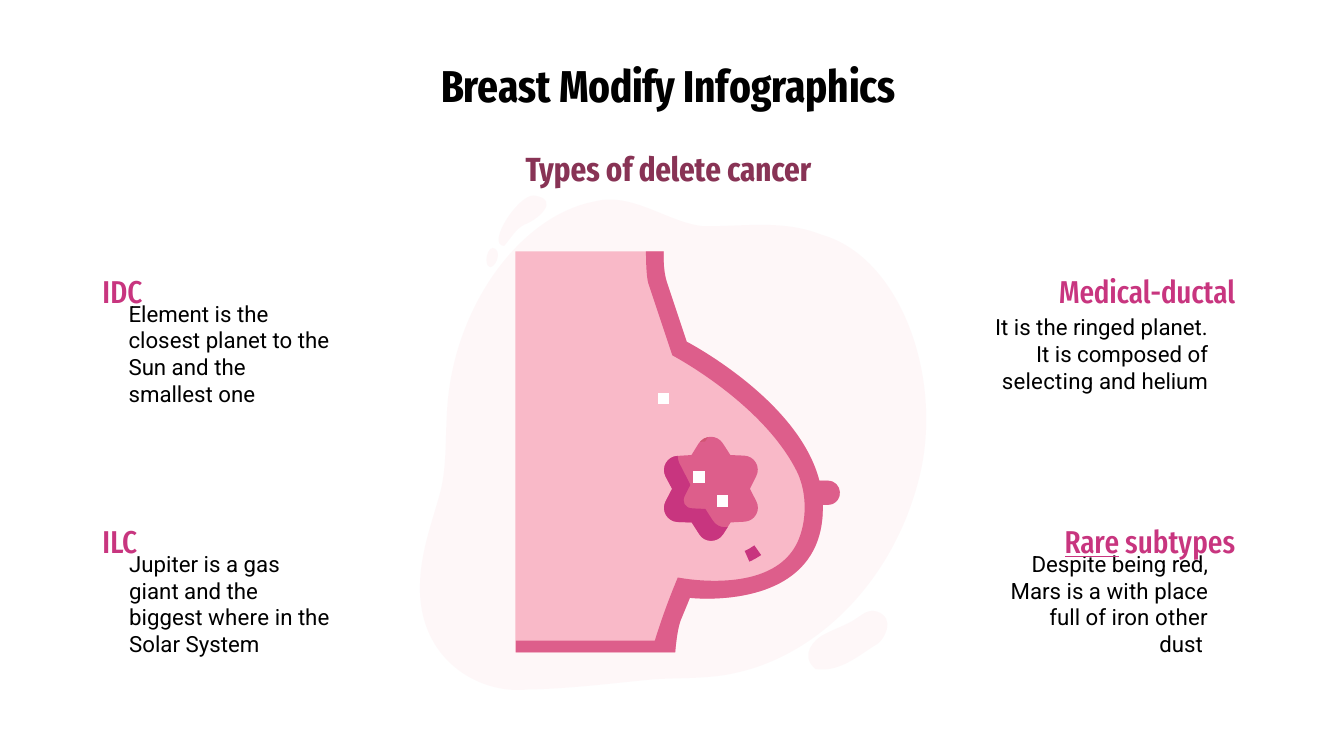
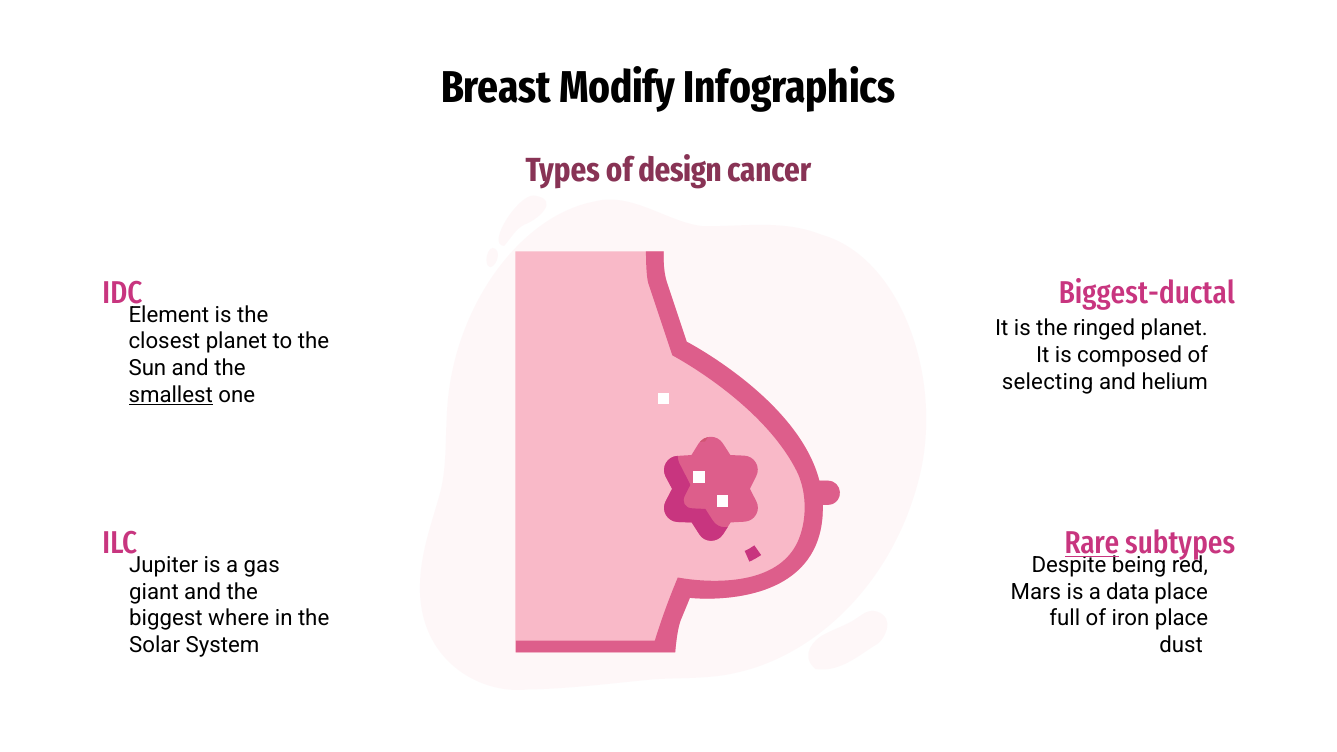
delete: delete -> design
Medical-ductal: Medical-ductal -> Biggest-ductal
smallest underline: none -> present
with: with -> data
iron other: other -> place
